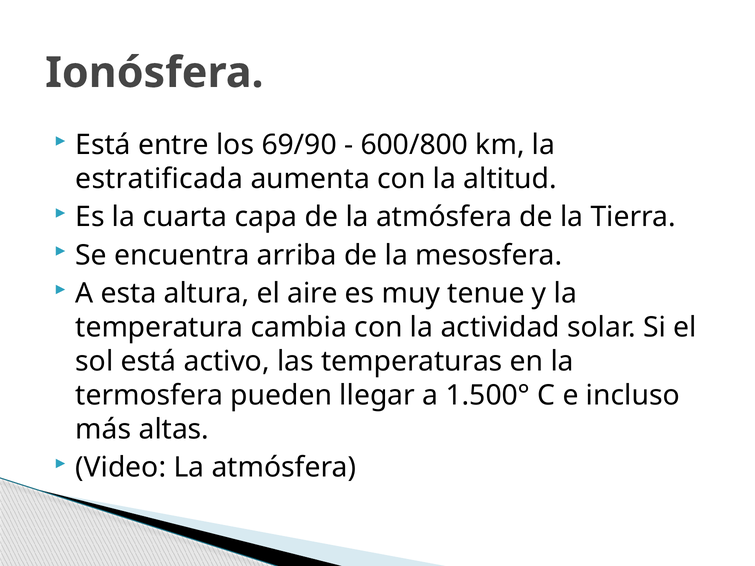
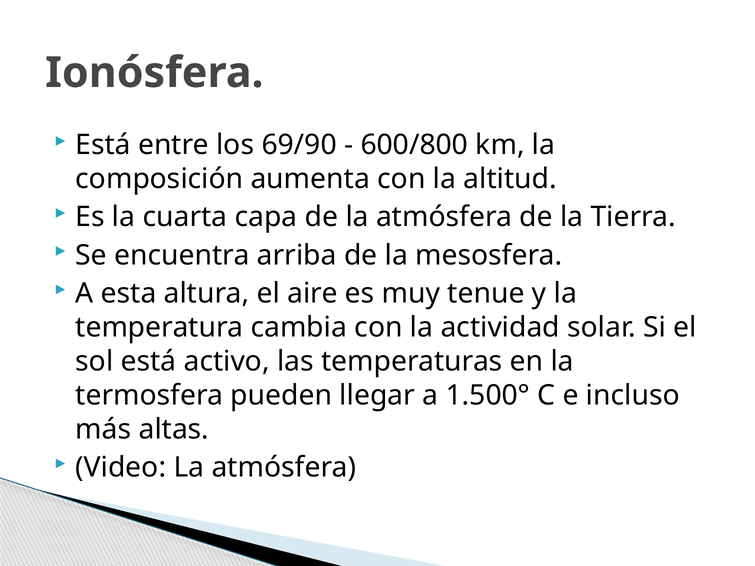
estratificada: estratificada -> composición
